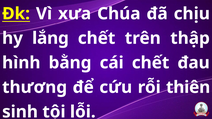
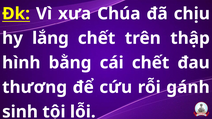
thiên: thiên -> gánh
